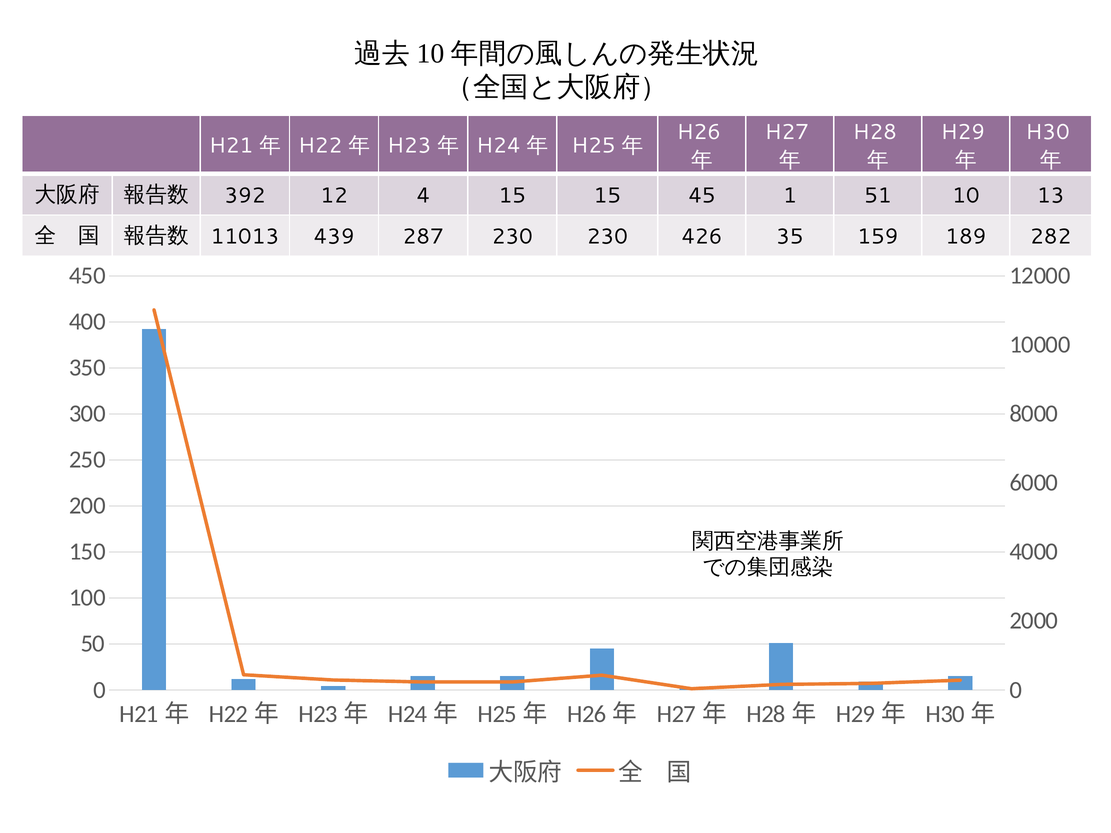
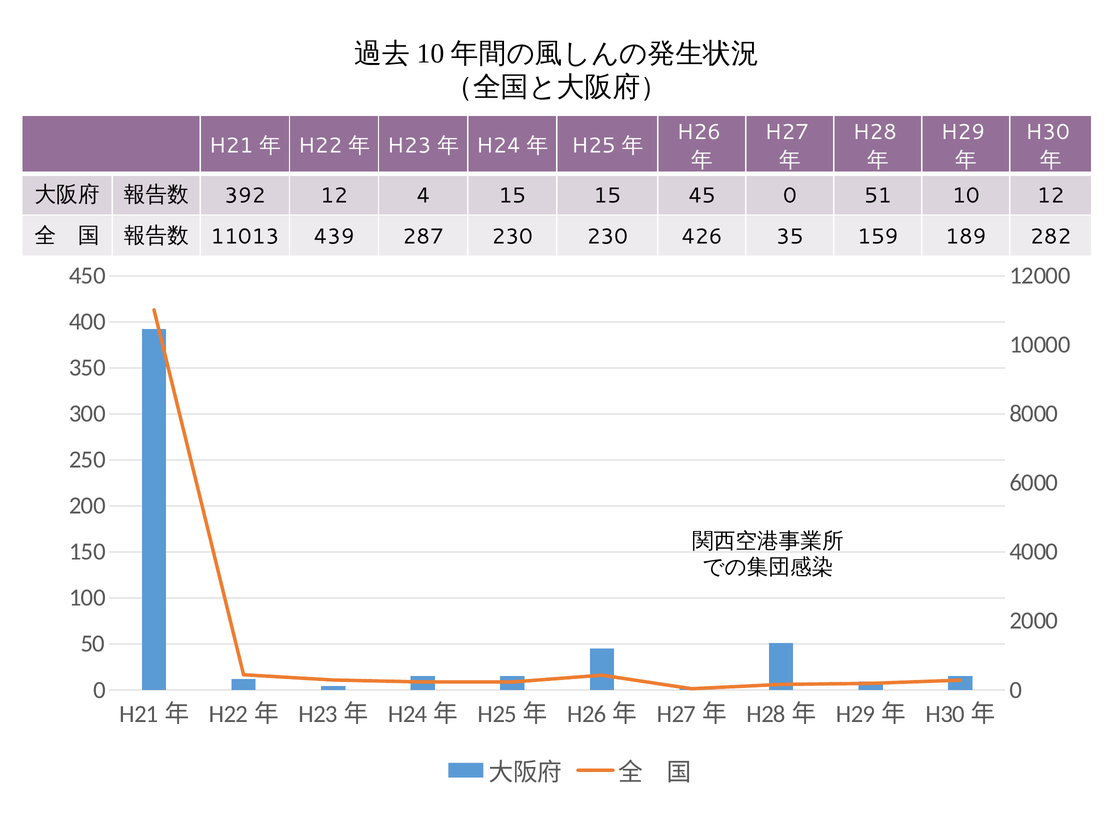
45 1: 1 -> 0
10 13: 13 -> 12
